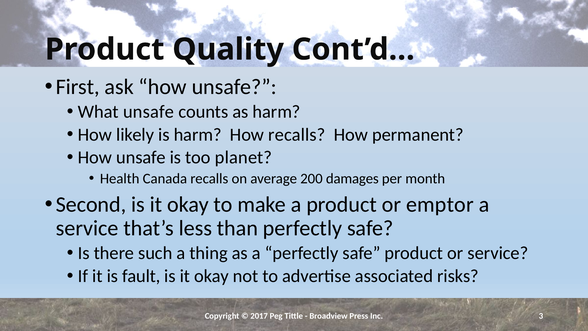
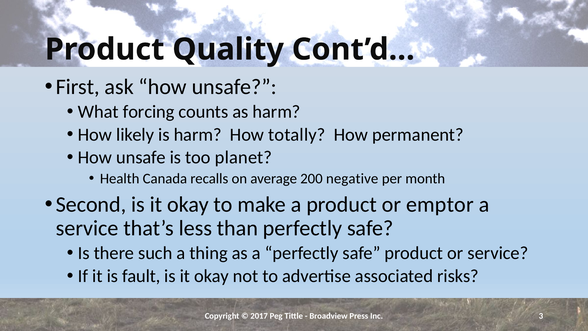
What unsafe: unsafe -> forcing
How recalls: recalls -> totally
damages: damages -> negative
